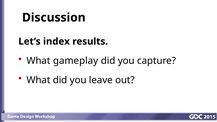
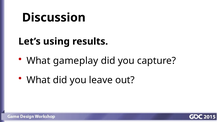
index: index -> using
